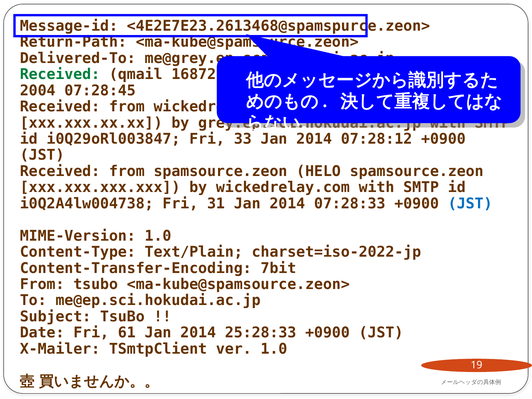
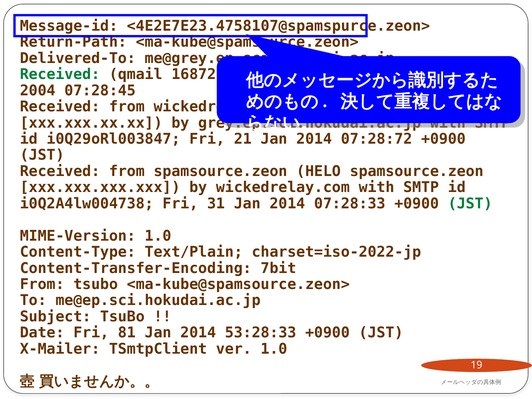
<4E2E7E23.2613468@spamspurce.zeon>: <4E2E7E23.2613468@spamspurce.zeon> -> <4E2E7E23.4758107@spamspurce.zeon>
33: 33 -> 21
07:28:12: 07:28:12 -> 07:28:72
JST at (470, 204) colour: blue -> green
61: 61 -> 81
25:28:33: 25:28:33 -> 53:28:33
